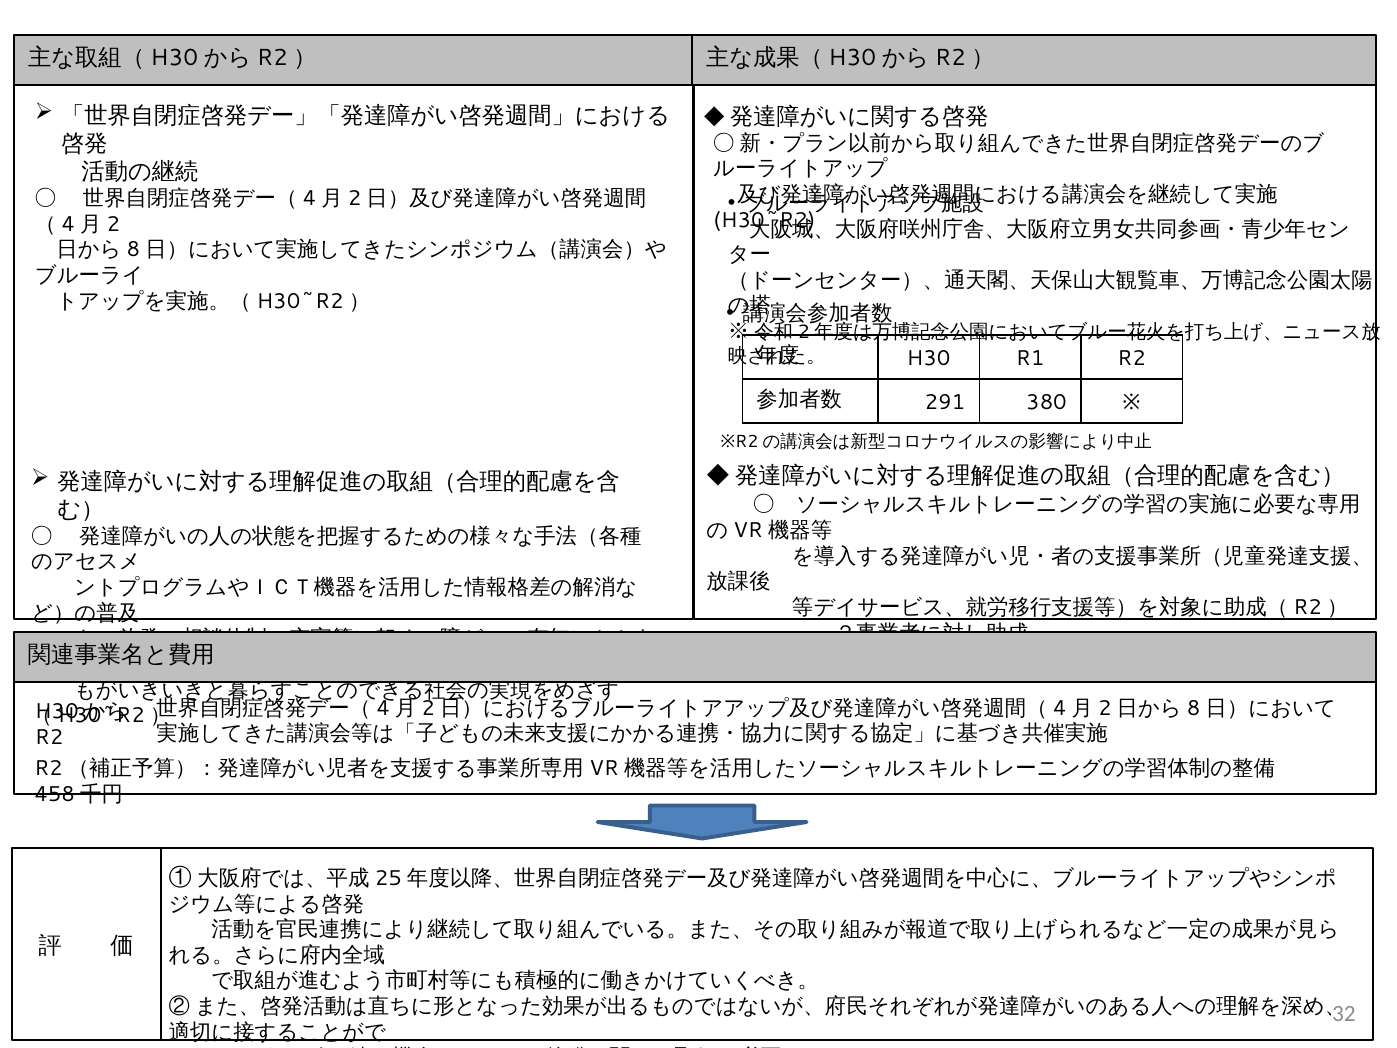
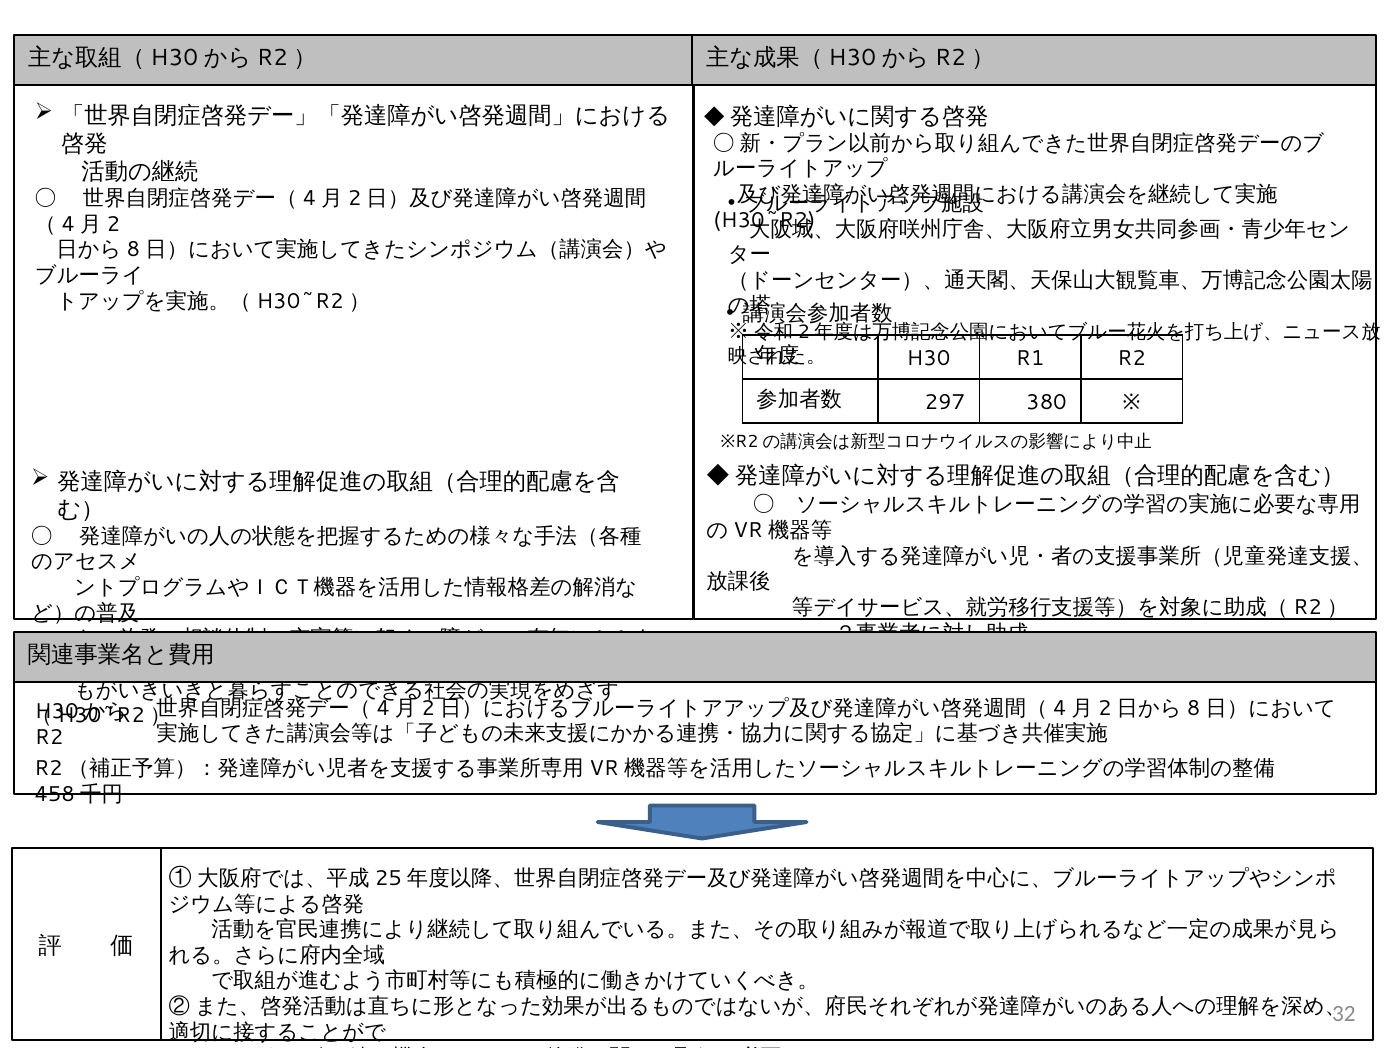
291: 291 -> 297
